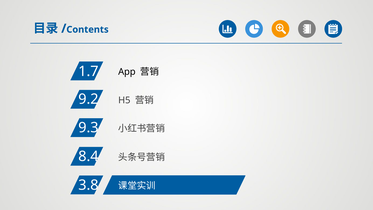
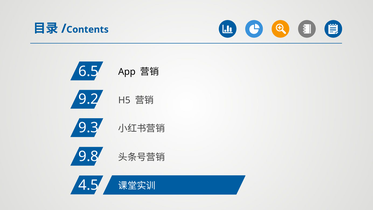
1.7: 1.7 -> 6.5
8.4: 8.4 -> 9.8
3.8: 3.8 -> 4.5
